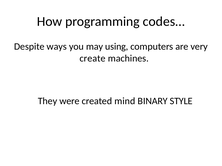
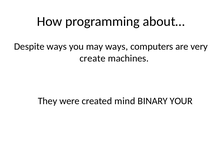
codes…: codes… -> about…
may using: using -> ways
STYLE: STYLE -> YOUR
